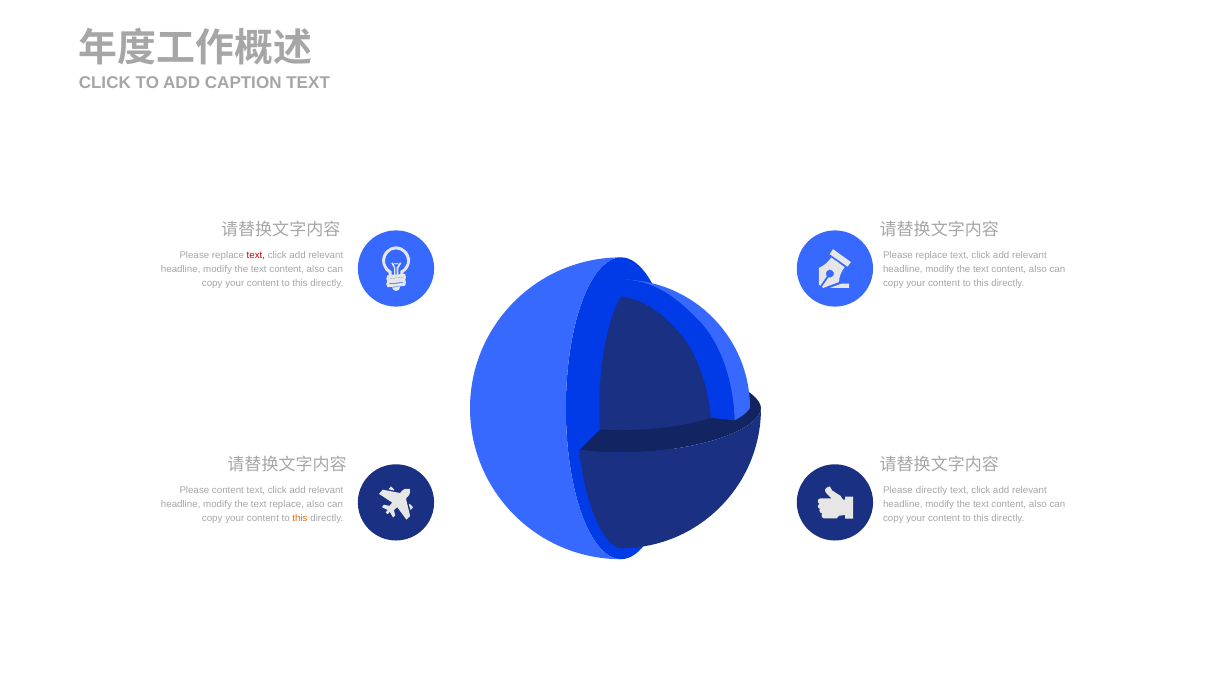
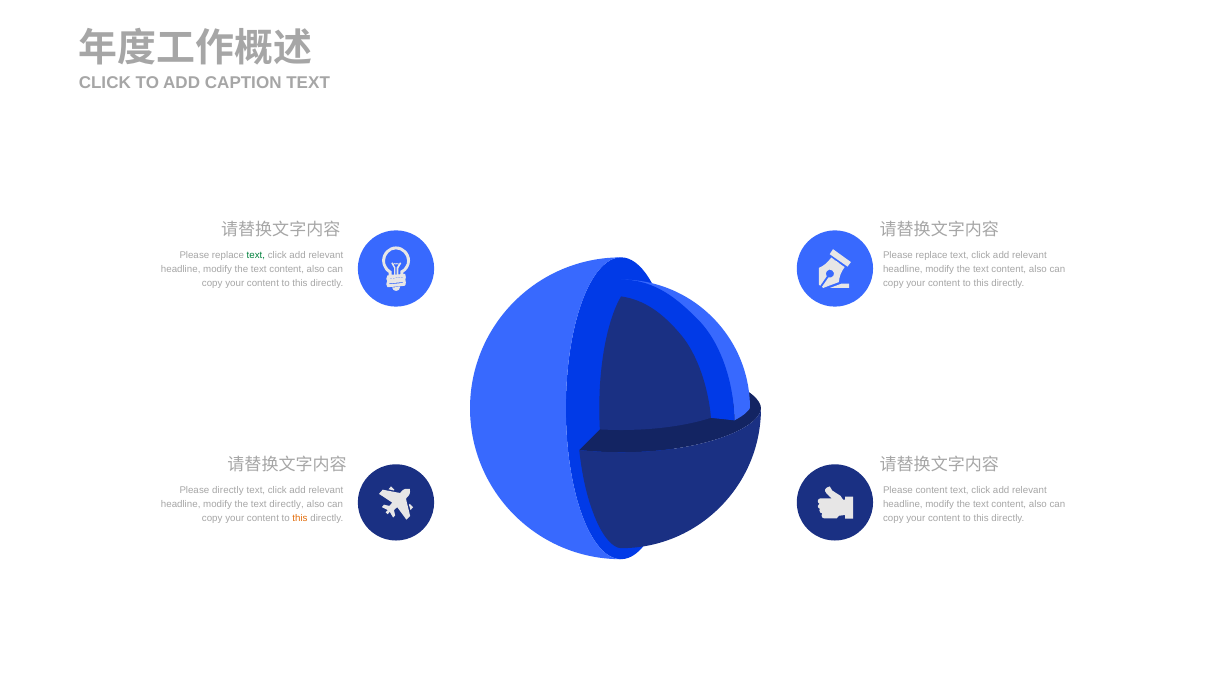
text at (256, 256) colour: red -> green
Please content: content -> directly
Please directly: directly -> content
text replace: replace -> directly
